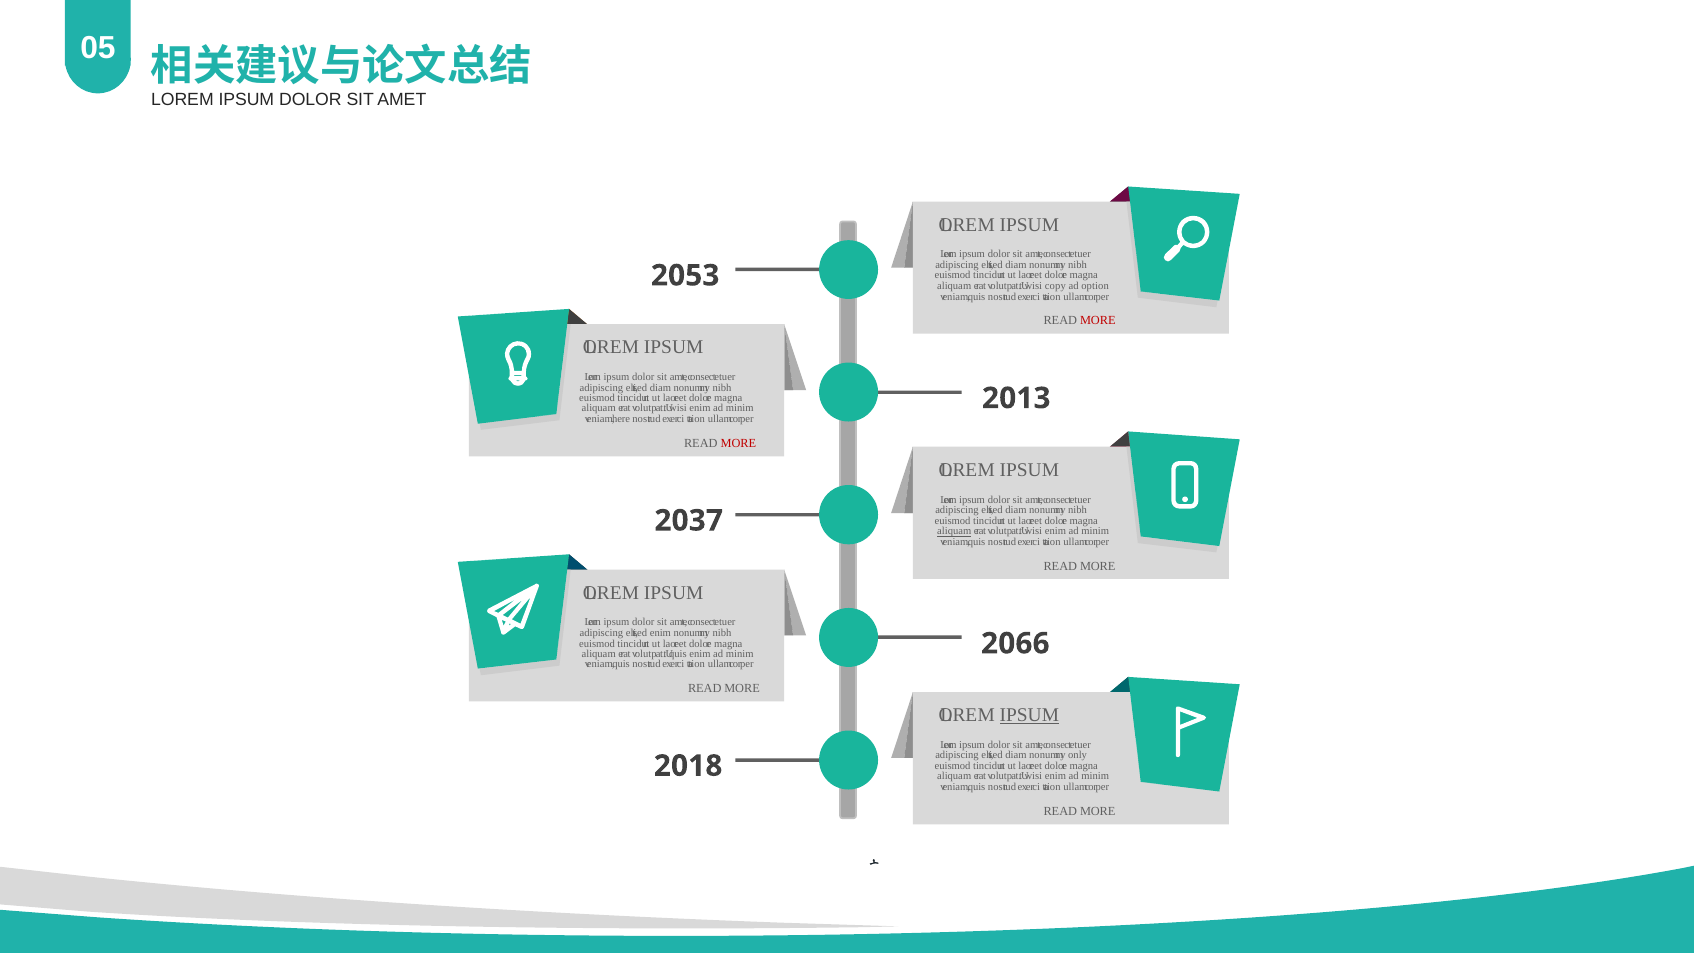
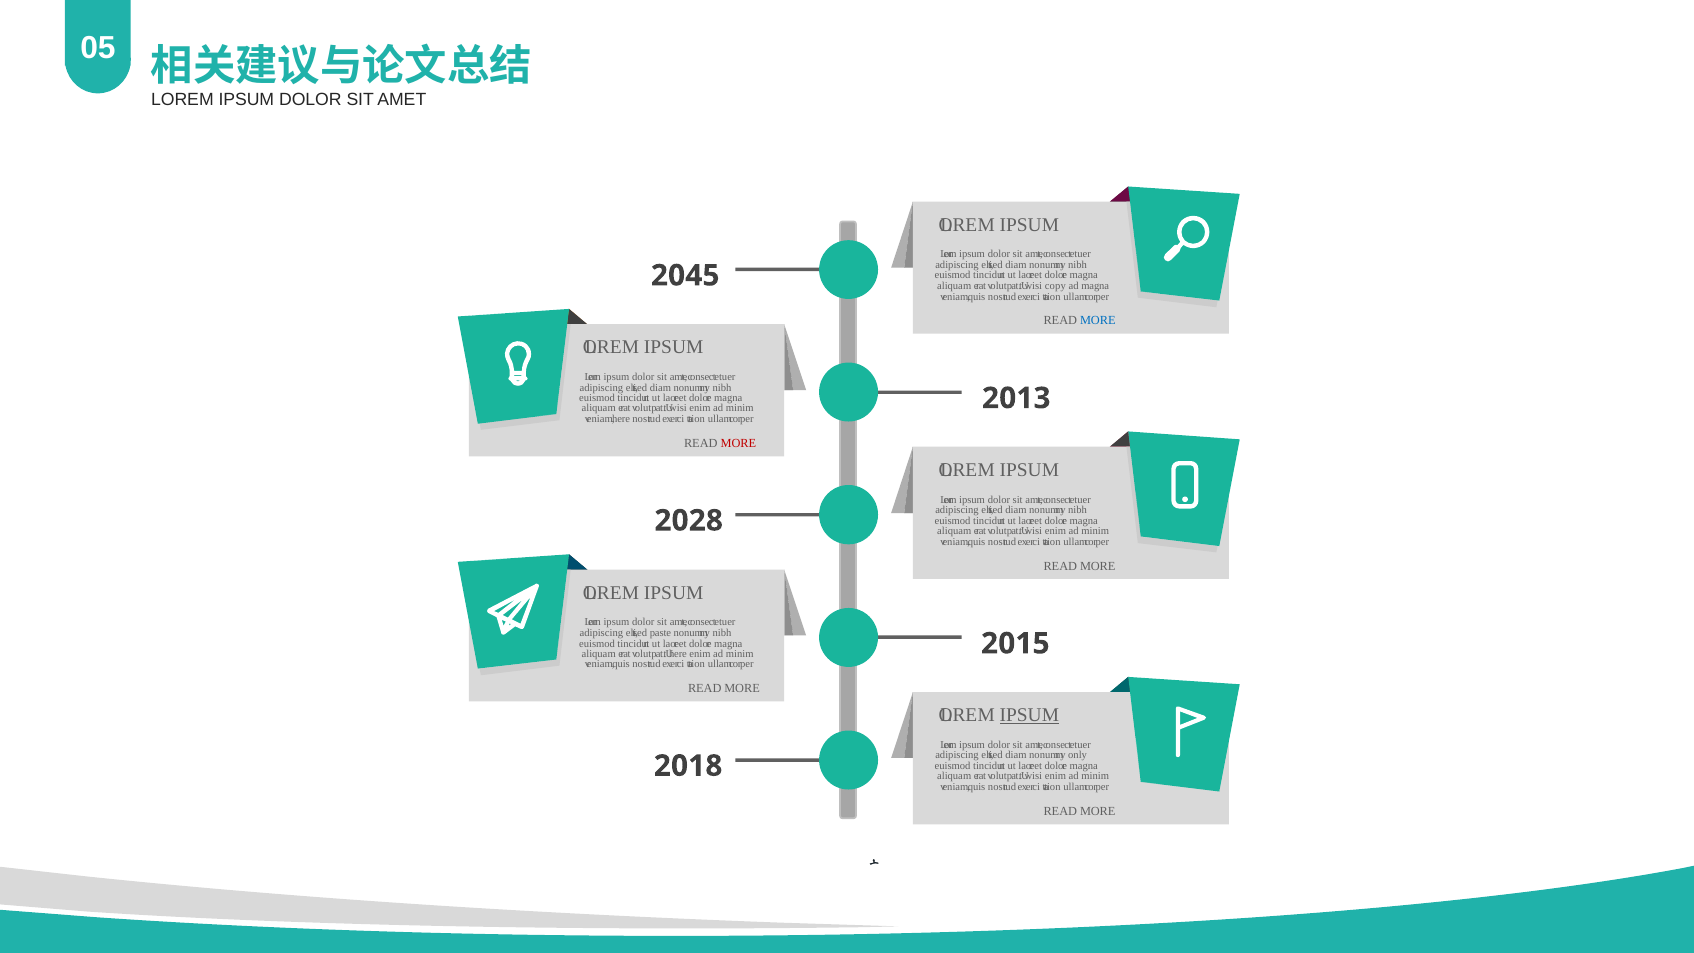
2053: 2053 -> 2045
ad option: option -> magna
MORE at (1098, 321) colour: red -> blue
2037: 2037 -> 2028
aliquam at (954, 531) underline: present -> none
enim at (660, 633): enim -> paste
2066: 2066 -> 2015
quis at (678, 654): quis -> here
